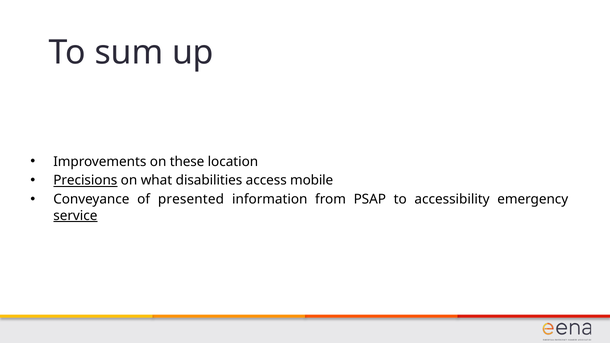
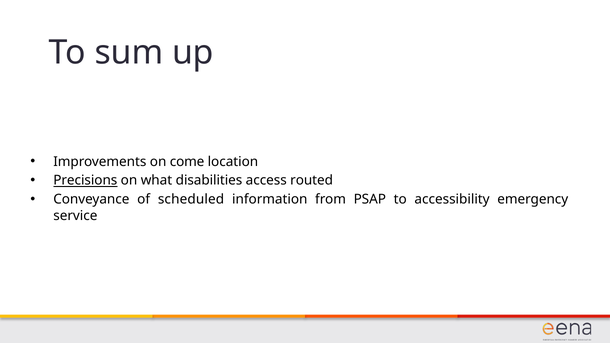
these: these -> come
mobile: mobile -> routed
presented: presented -> scheduled
service underline: present -> none
